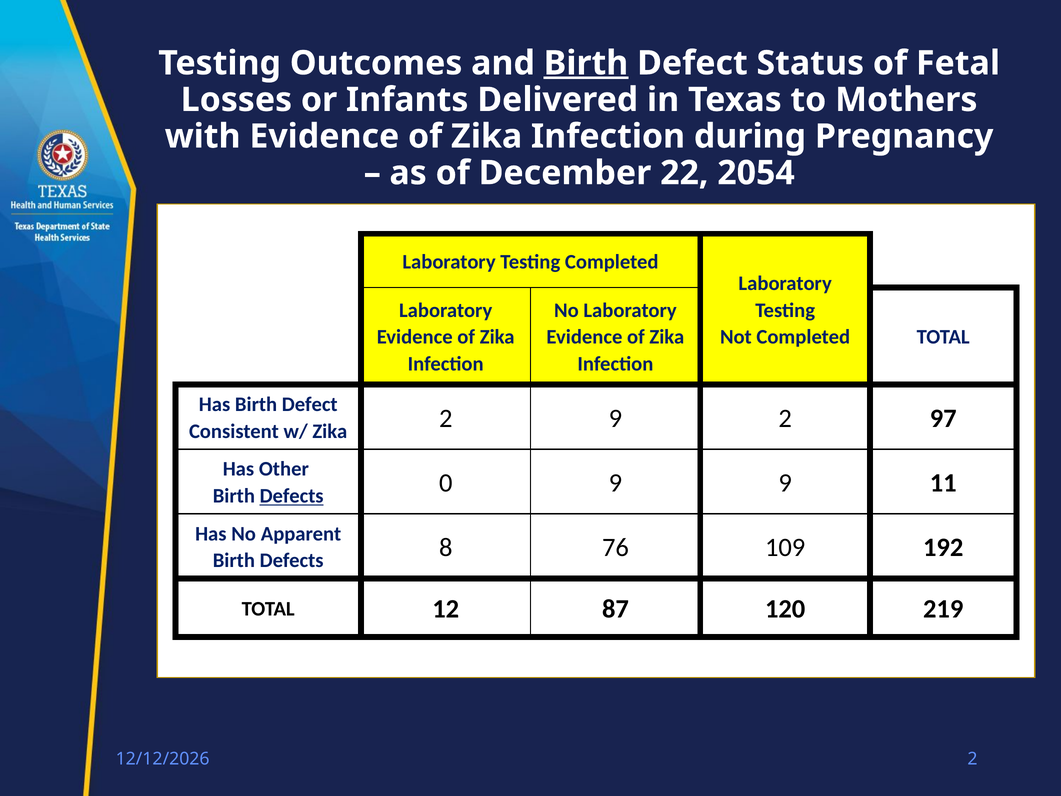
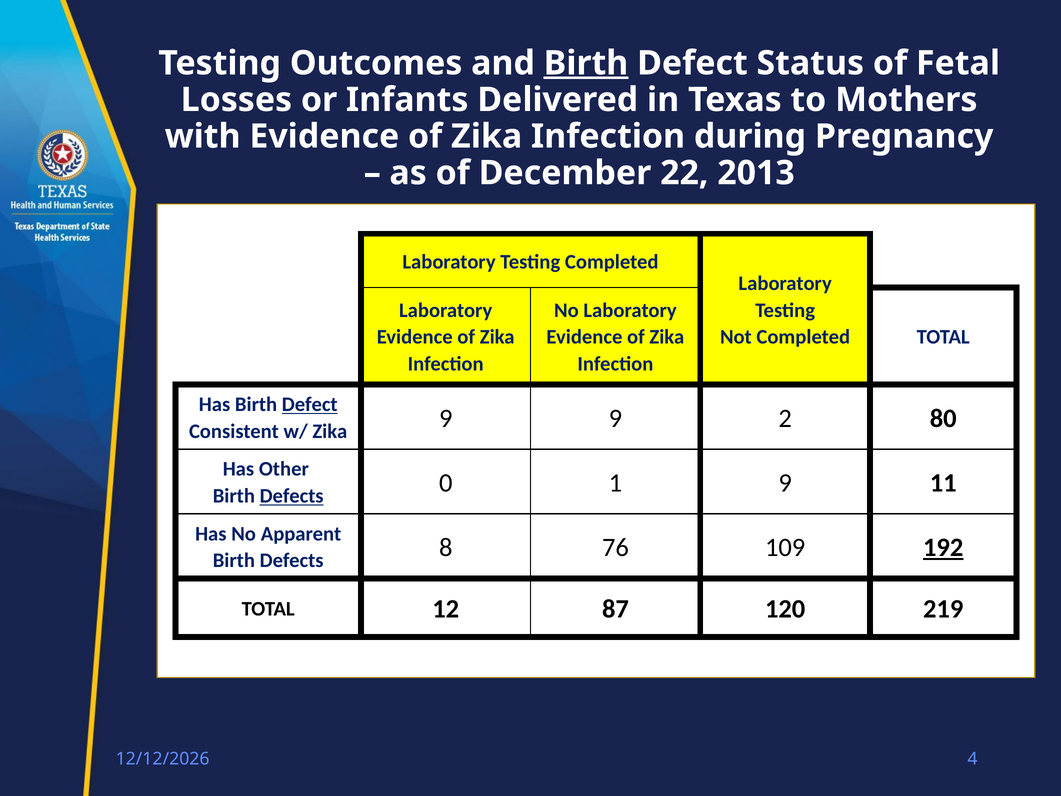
2054: 2054 -> 2013
Defect at (310, 404) underline: none -> present
Zika 2: 2 -> 9
97: 97 -> 80
0 9: 9 -> 1
192 underline: none -> present
2 at (972, 759): 2 -> 4
